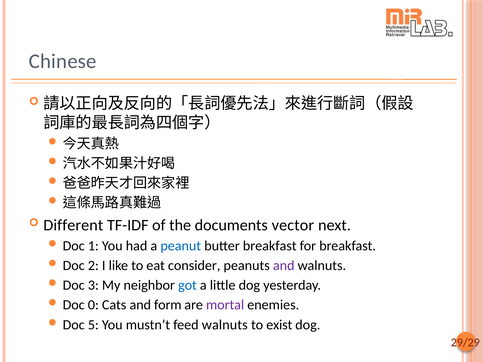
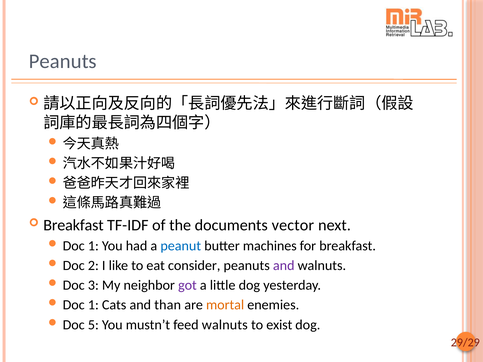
Chinese at (63, 61): Chinese -> Peanuts
Different at (73, 225): Different -> Breakfast
butter breakfast: breakfast -> machines
got colour: blue -> purple
0 at (93, 305): 0 -> 1
form: form -> than
mortal colour: purple -> orange
